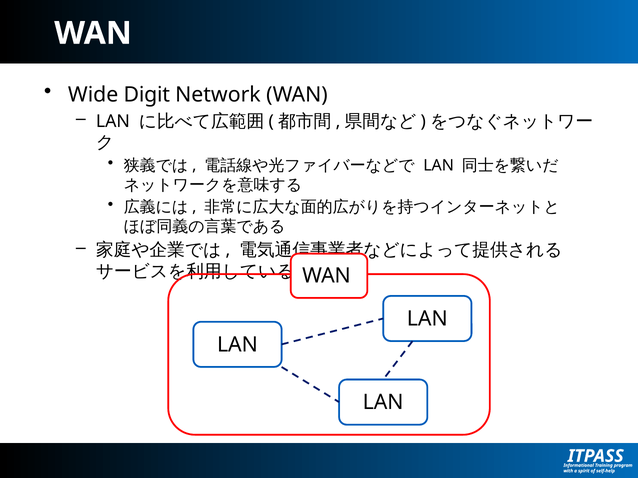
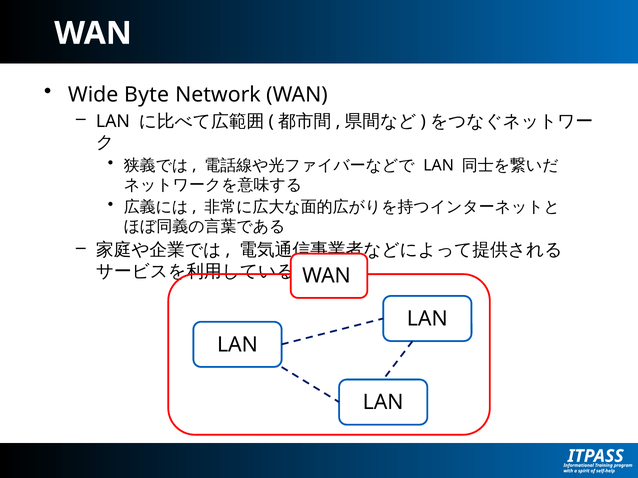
Digit: Digit -> Byte
